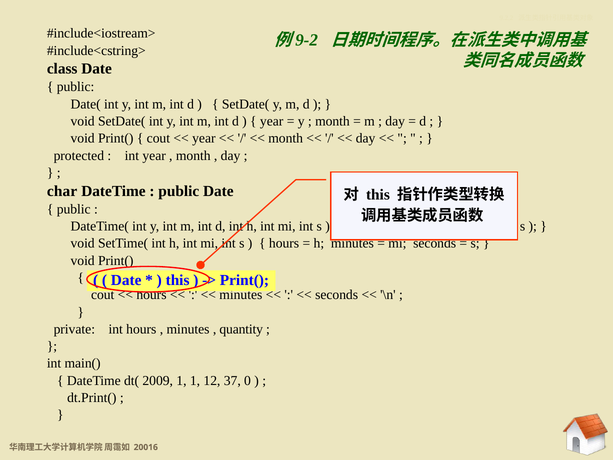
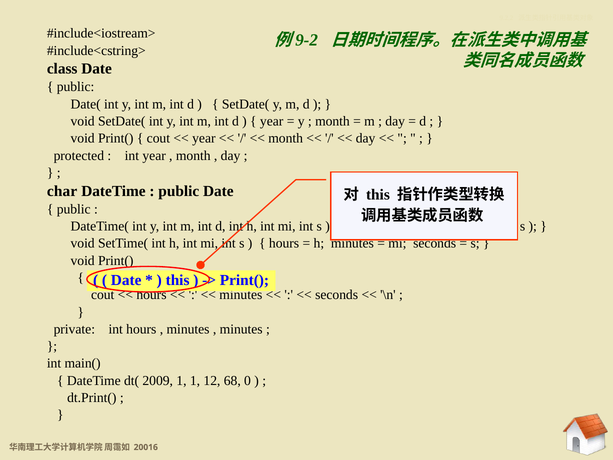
quantity at (241, 329): quantity -> minutes
37: 37 -> 68
